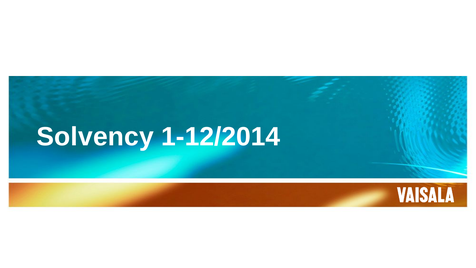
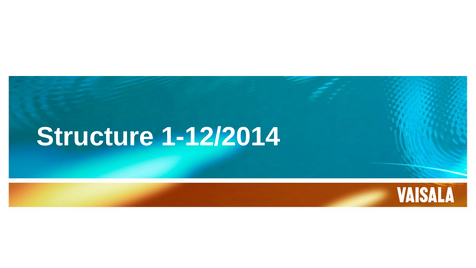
Solvency: Solvency -> Structure
